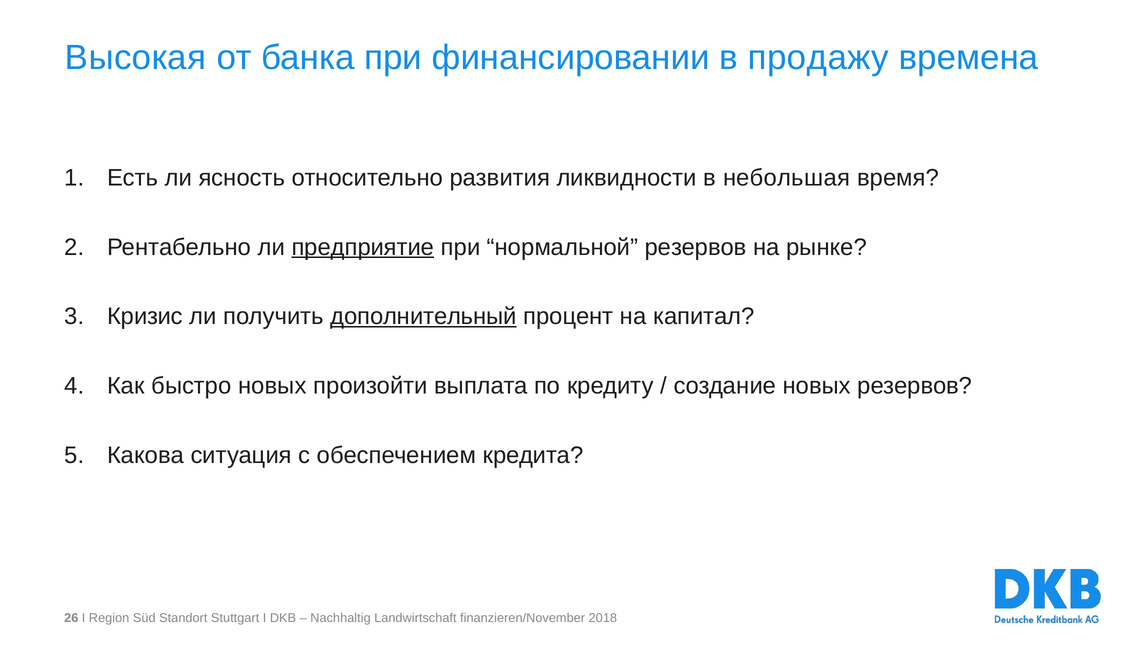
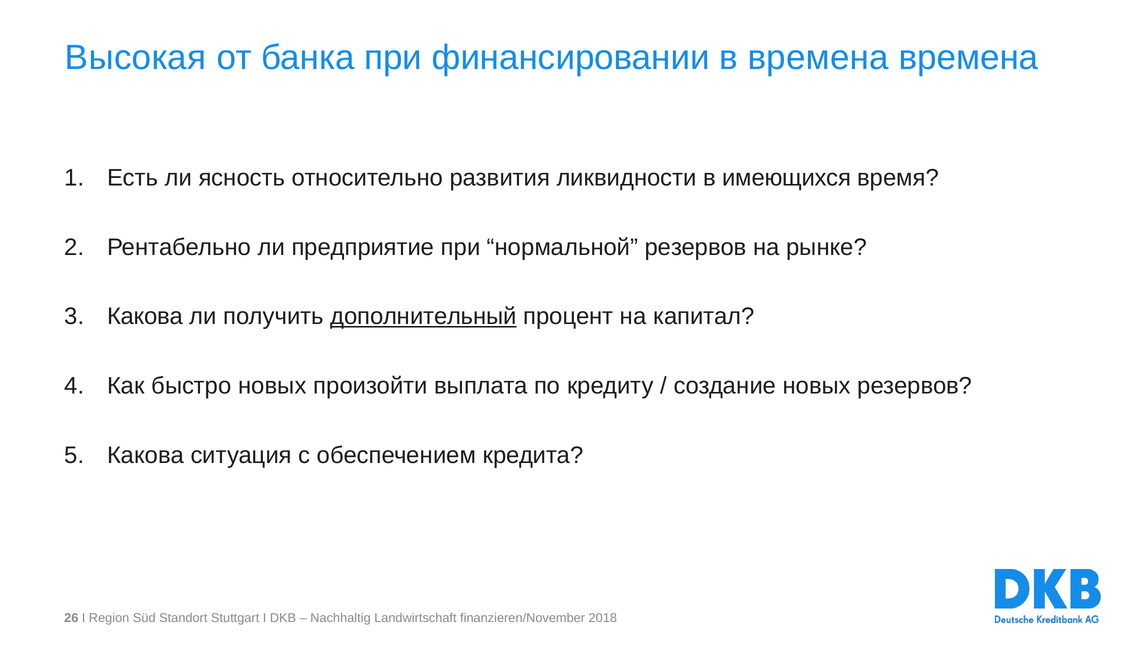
в продажу: продажу -> времена
небольшая: небольшая -> имеющихся
предприятие underline: present -> none
Кризис at (145, 316): Кризис -> Какова
